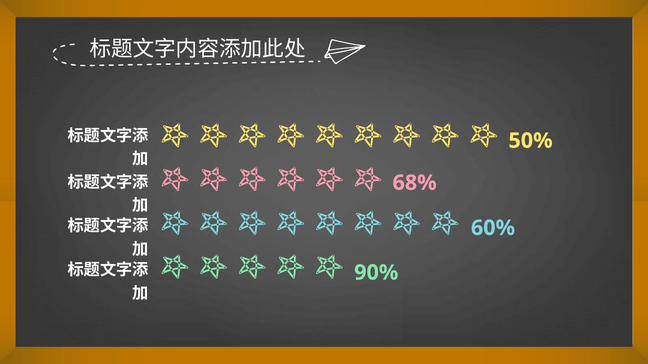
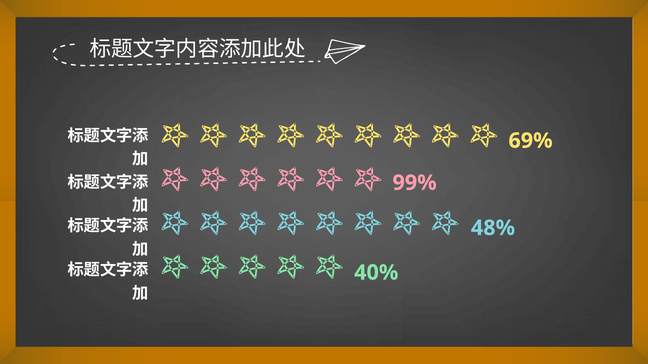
50%: 50% -> 69%
68%: 68% -> 99%
60%: 60% -> 48%
90%: 90% -> 40%
